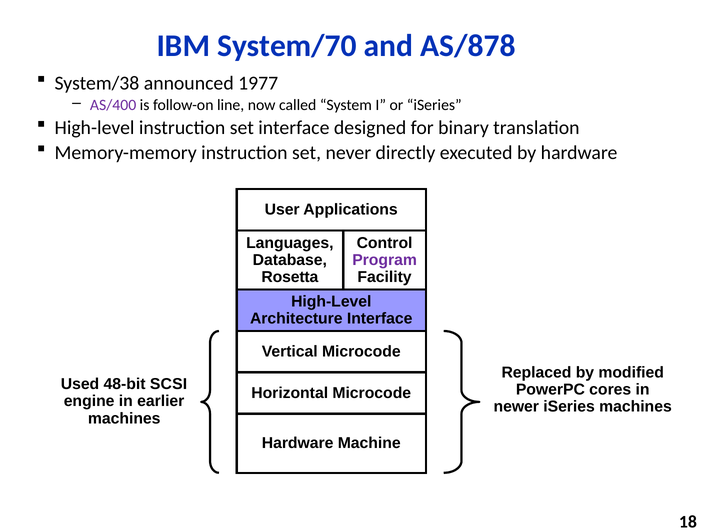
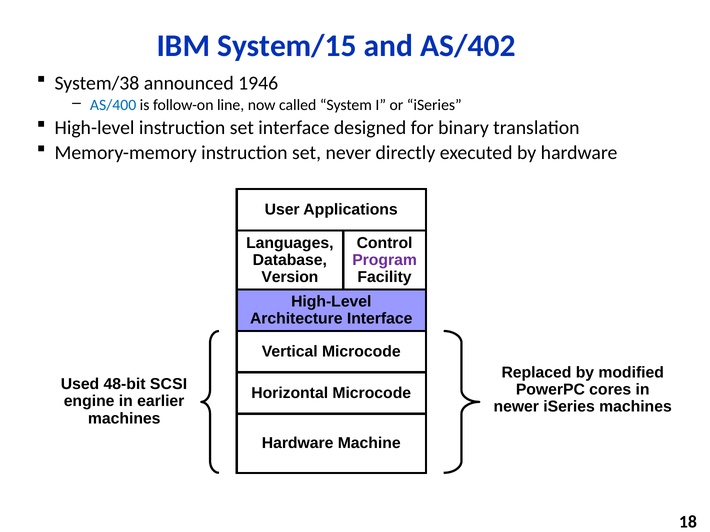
System/70: System/70 -> System/15
AS/878: AS/878 -> AS/402
1977: 1977 -> 1946
AS/400 colour: purple -> blue
Rosetta: Rosetta -> Version
